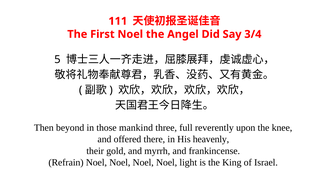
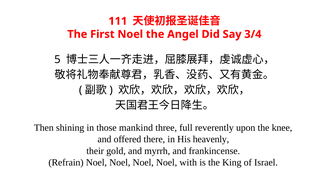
beyond: beyond -> shining
light: light -> with
